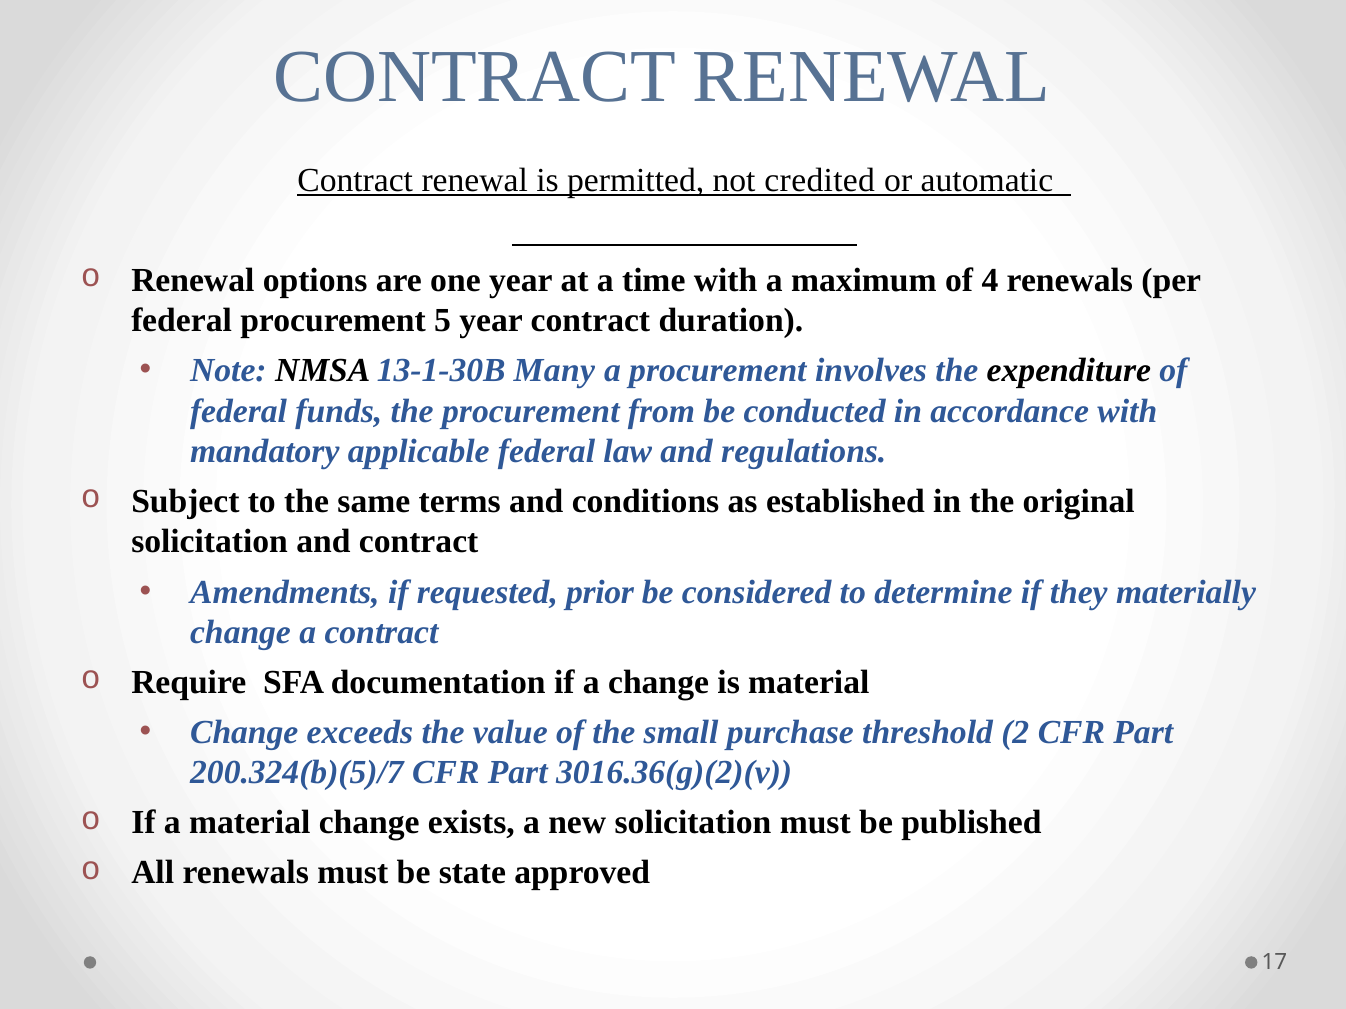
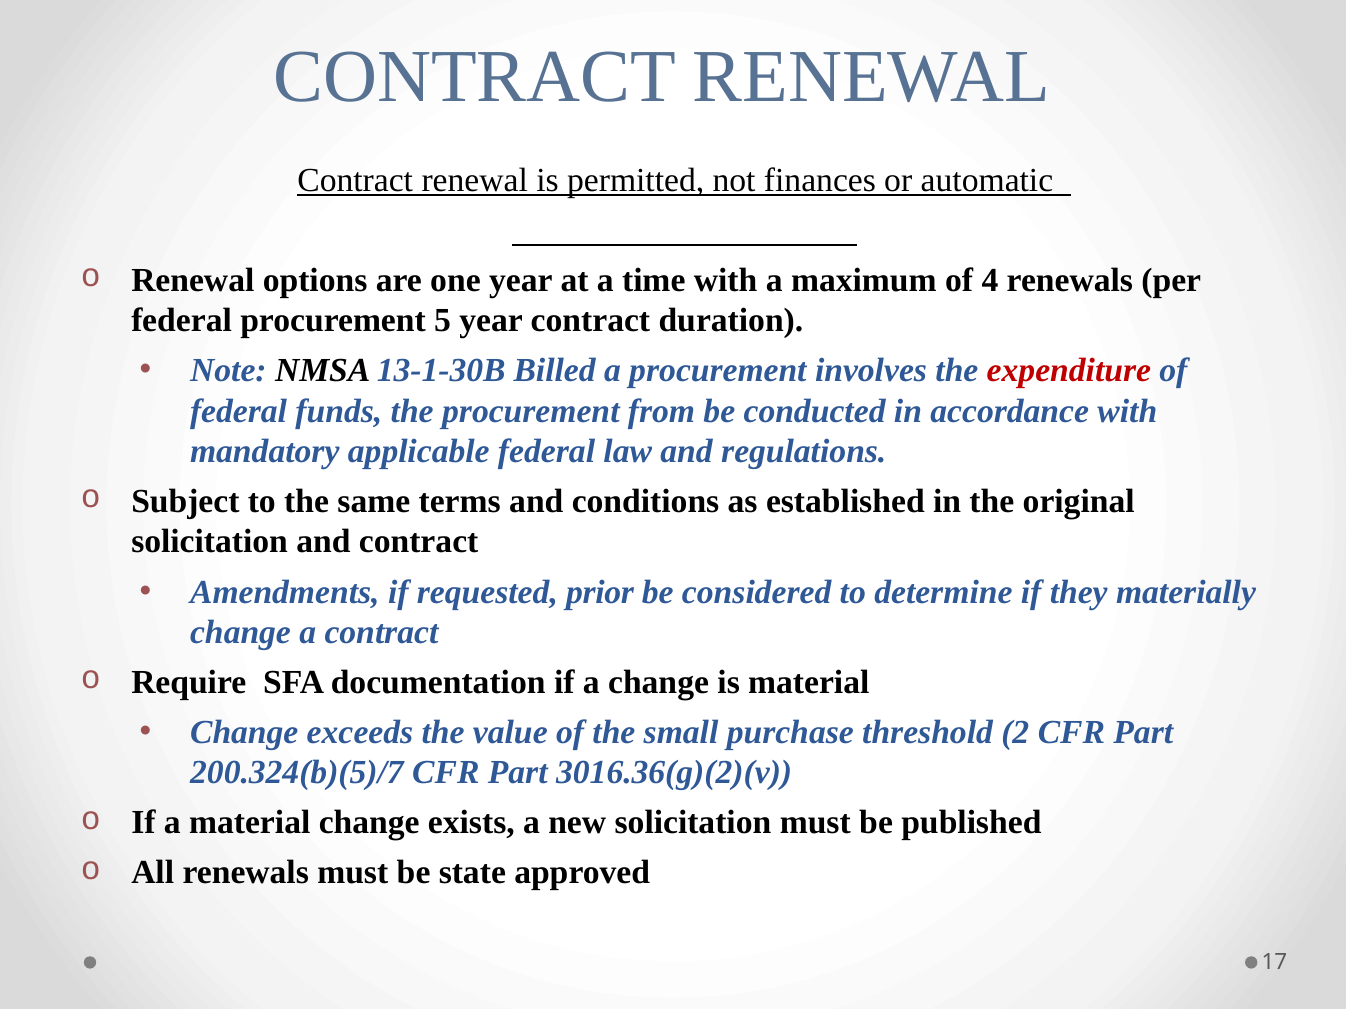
credited: credited -> finances
Many: Many -> Billed
expenditure colour: black -> red
